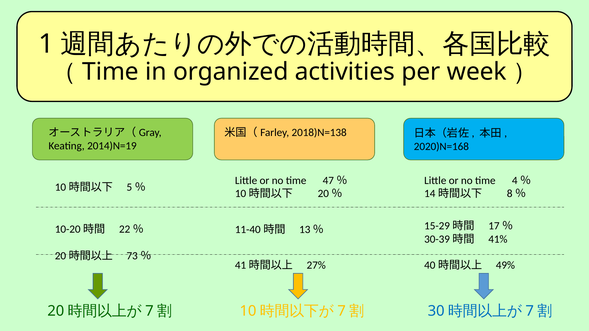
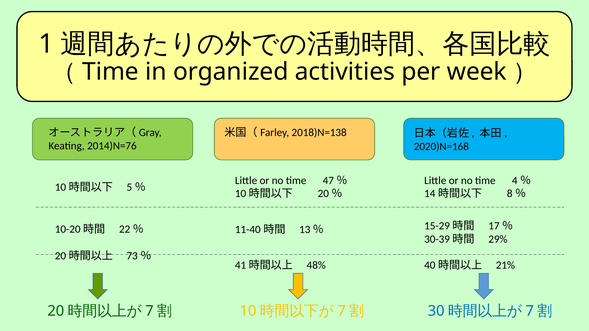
2014)N=19: 2014)N=19 -> 2014)N=76
41%: 41% -> 29%
27%: 27% -> 48%
49%: 49% -> 21%
